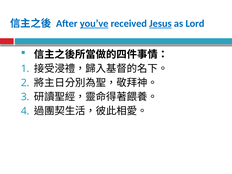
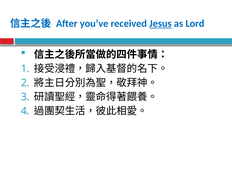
you’ve underline: present -> none
